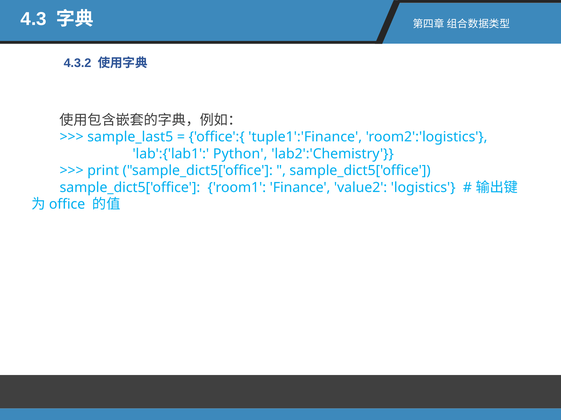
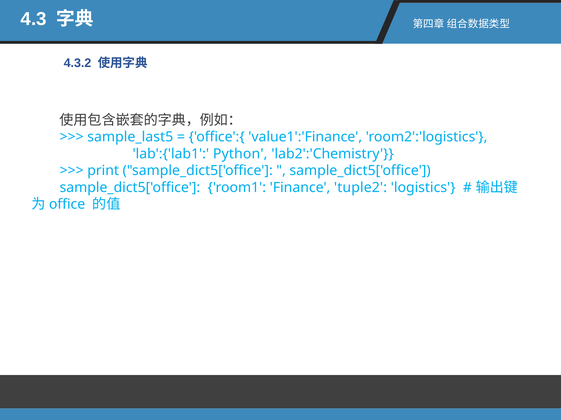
tuple1':'Finance: tuple1':'Finance -> value1':'Finance
value2: value2 -> tuple2
